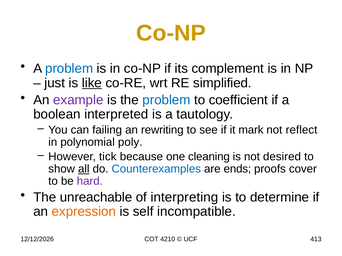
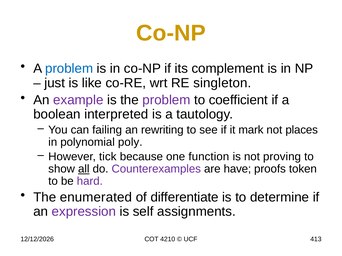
like underline: present -> none
simplified: simplified -> singleton
problem at (166, 100) colour: blue -> purple
reflect: reflect -> places
cleaning: cleaning -> function
desired: desired -> proving
Counterexamples colour: blue -> purple
ends: ends -> have
cover: cover -> token
unreachable: unreachable -> enumerated
interpreting: interpreting -> differentiate
expression colour: orange -> purple
incompatible: incompatible -> assignments
